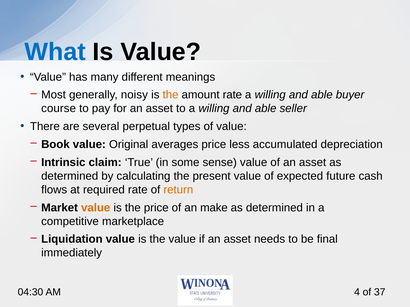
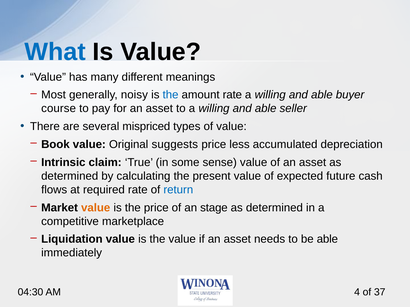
the at (171, 95) colour: orange -> blue
perpetual: perpetual -> mispriced
averages: averages -> suggests
return colour: orange -> blue
make: make -> stage
be final: final -> able
